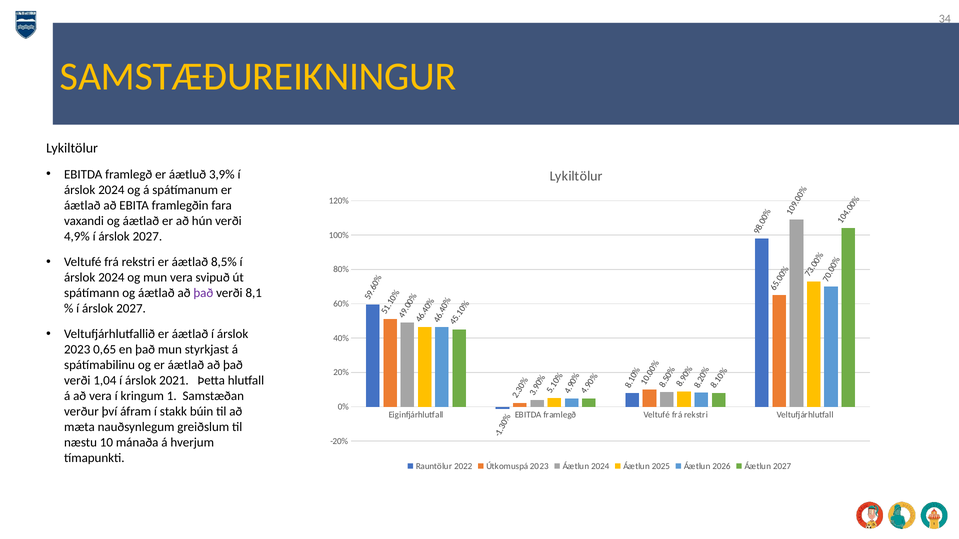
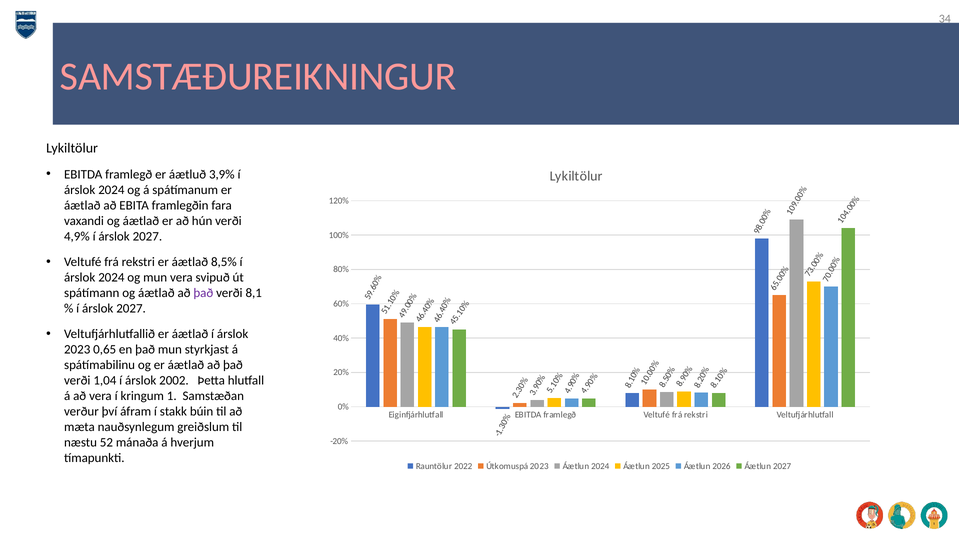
SAMSTÆÐUREIKNINGUR colour: yellow -> pink
2021: 2021 -> 2002
10: 10 -> 52
